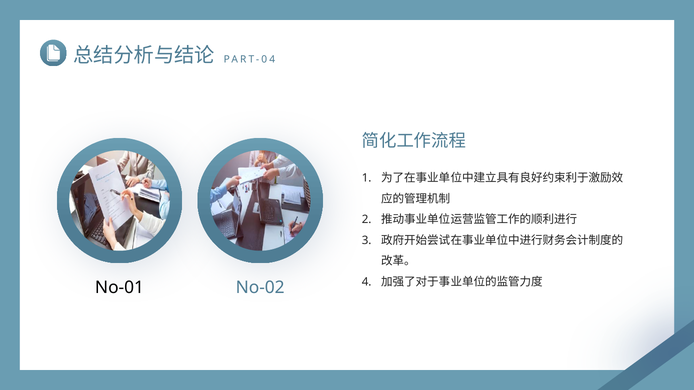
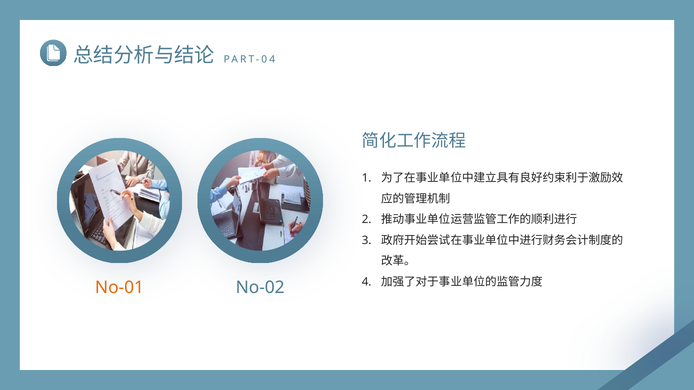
No-01 colour: black -> orange
